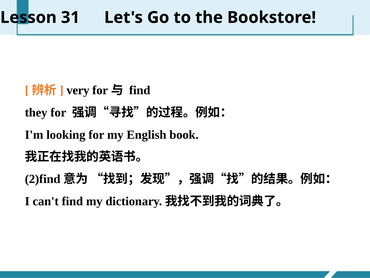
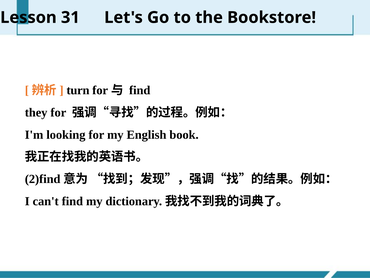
very: very -> turn
